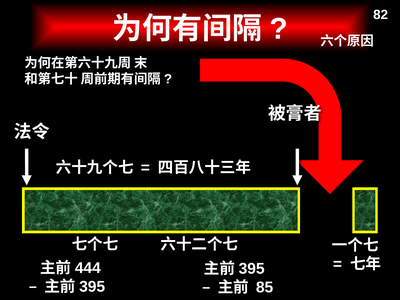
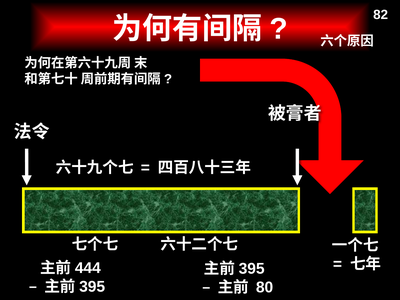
85: 85 -> 80
